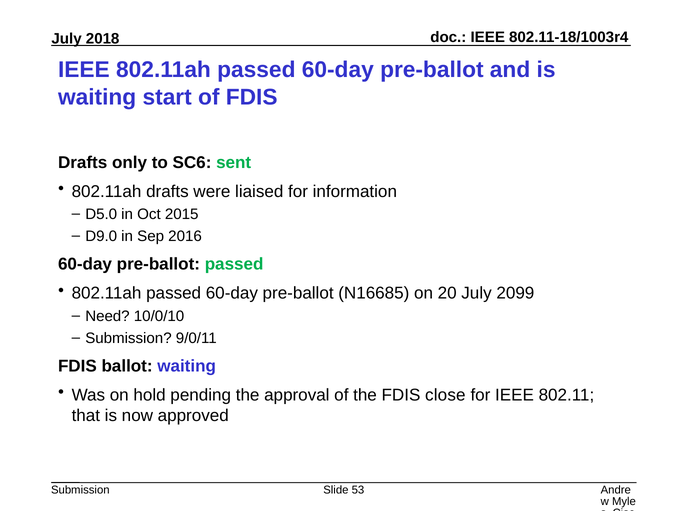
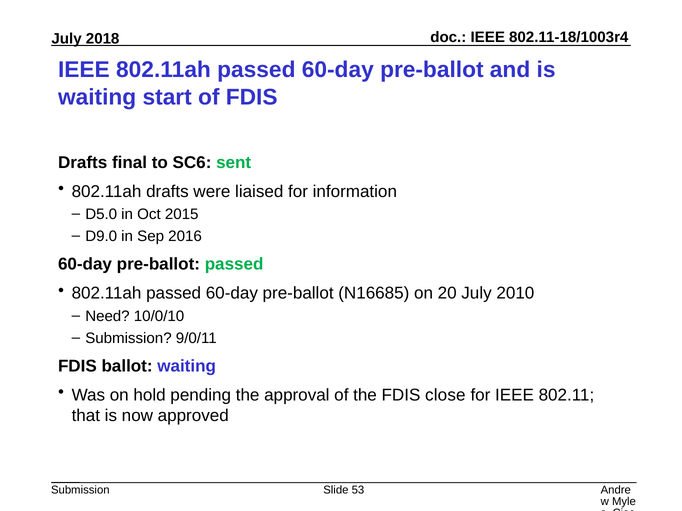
only: only -> final
2099: 2099 -> 2010
